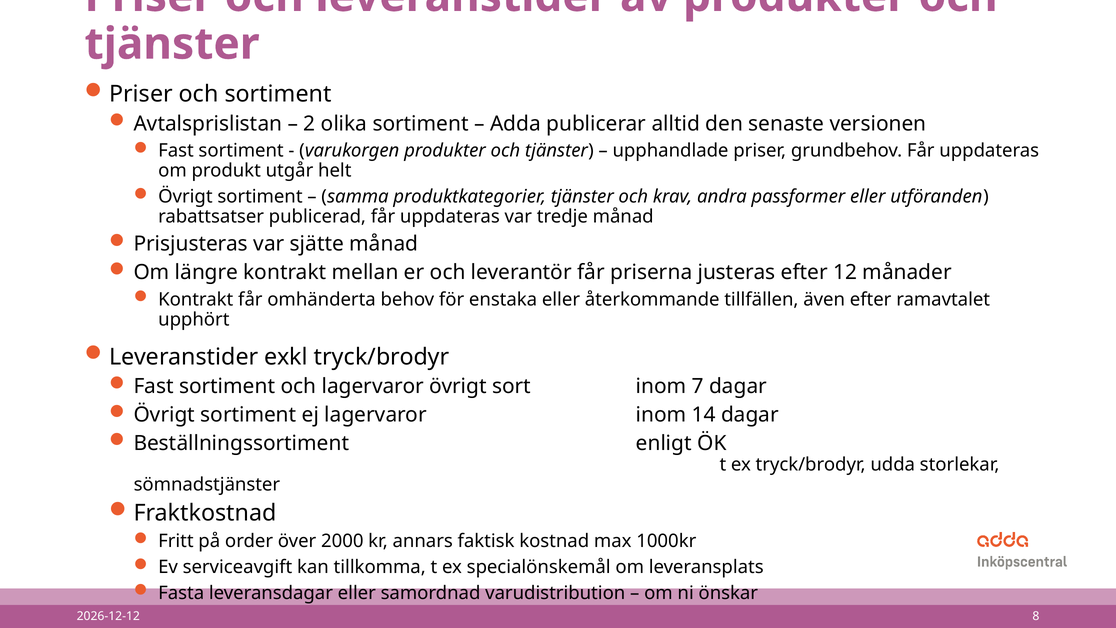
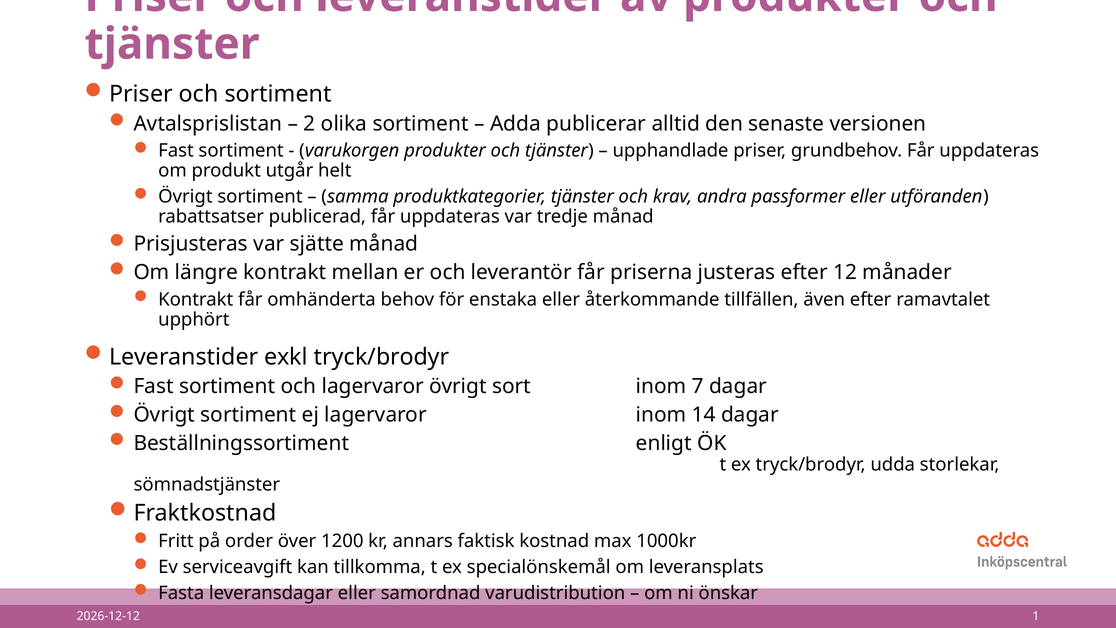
2000: 2000 -> 1200
8: 8 -> 1
